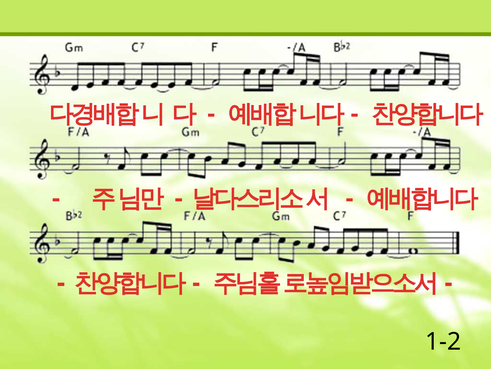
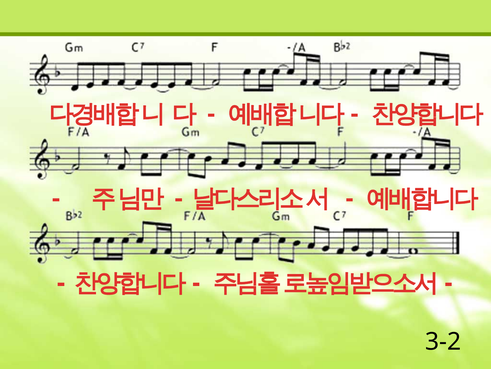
1-2: 1-2 -> 3-2
